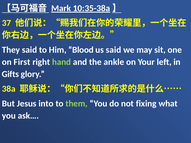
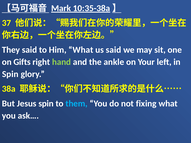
Him Blood: Blood -> What
First: First -> Gifts
Gifts at (10, 74): Gifts -> Spin
Jesus into: into -> spin
them colour: light green -> light blue
